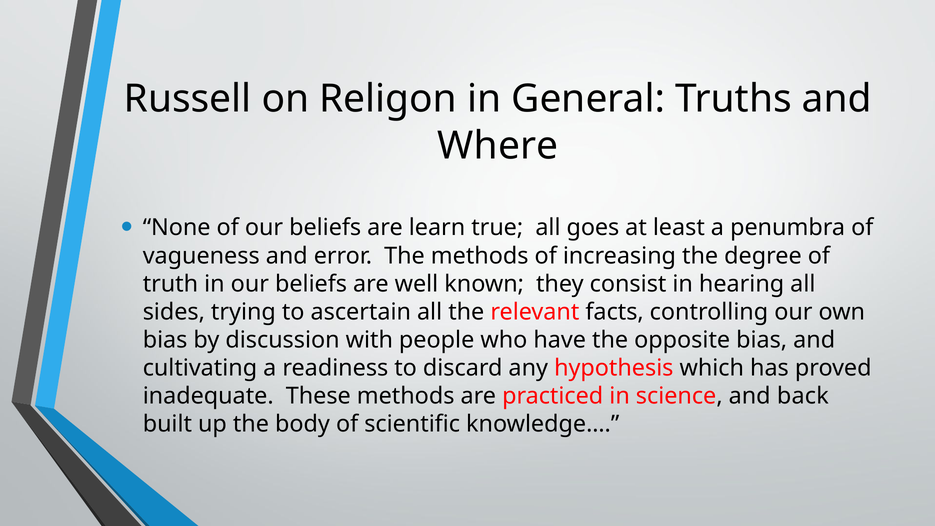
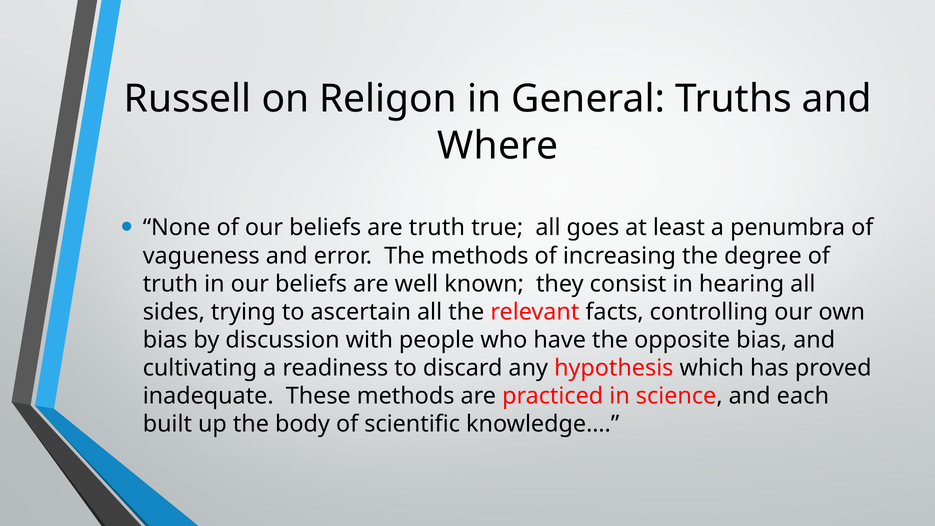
are learn: learn -> truth
back: back -> each
